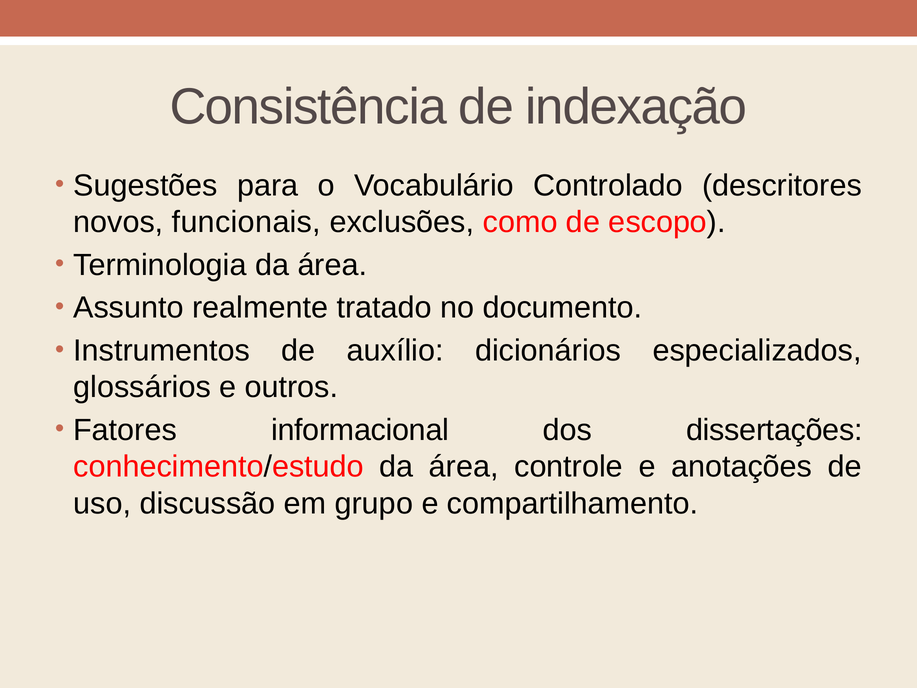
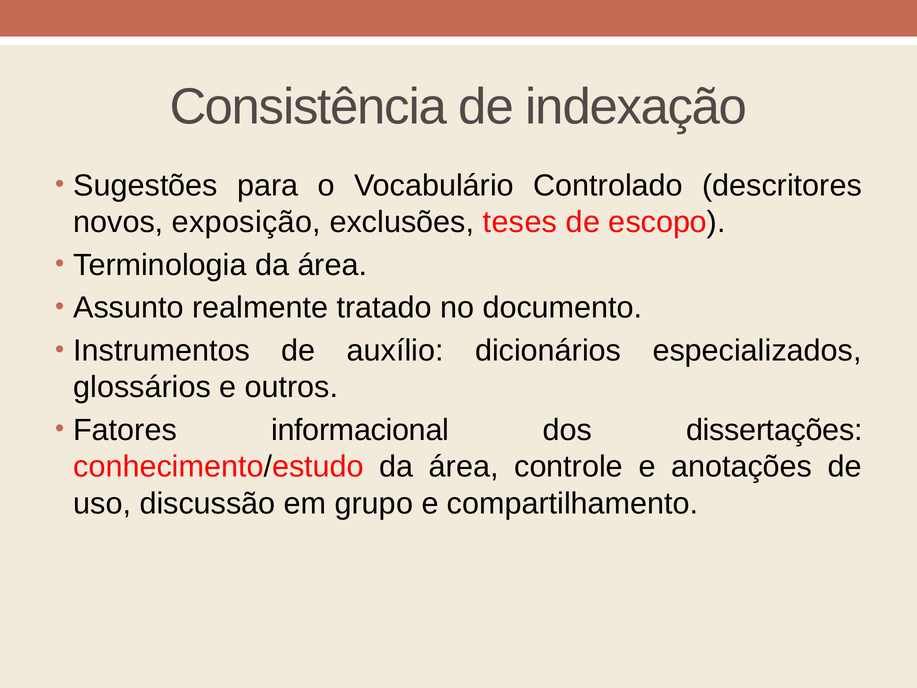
funcionais: funcionais -> exposição
como: como -> teses
